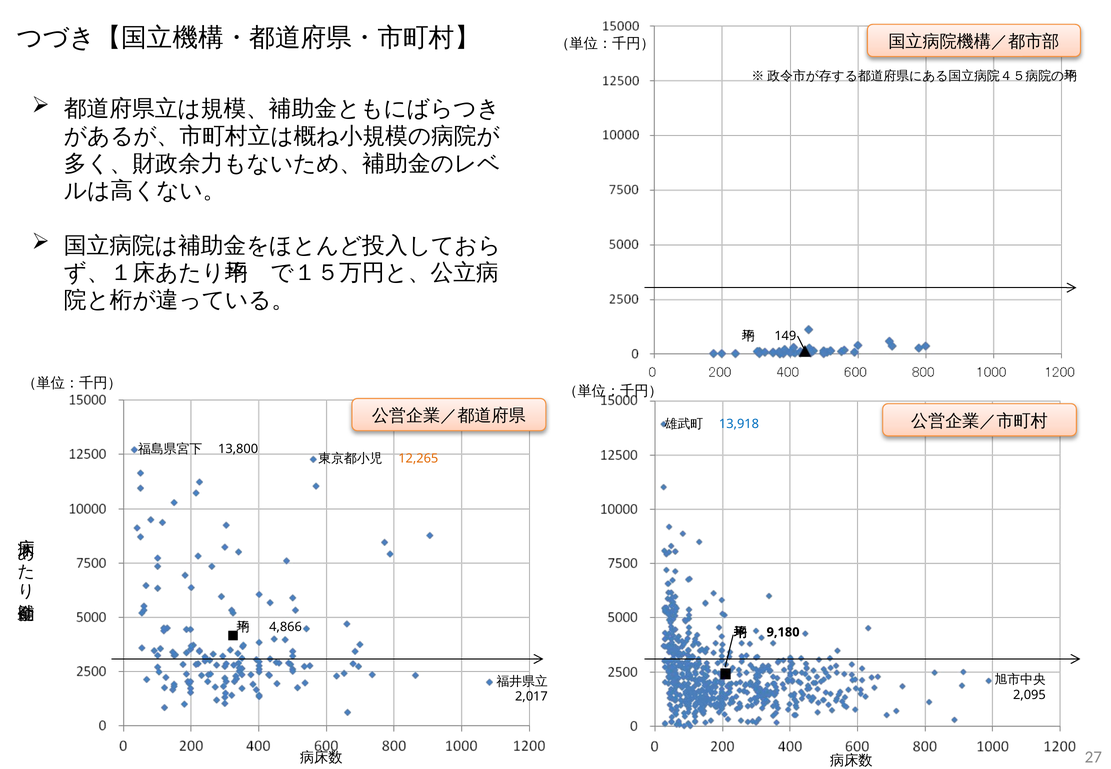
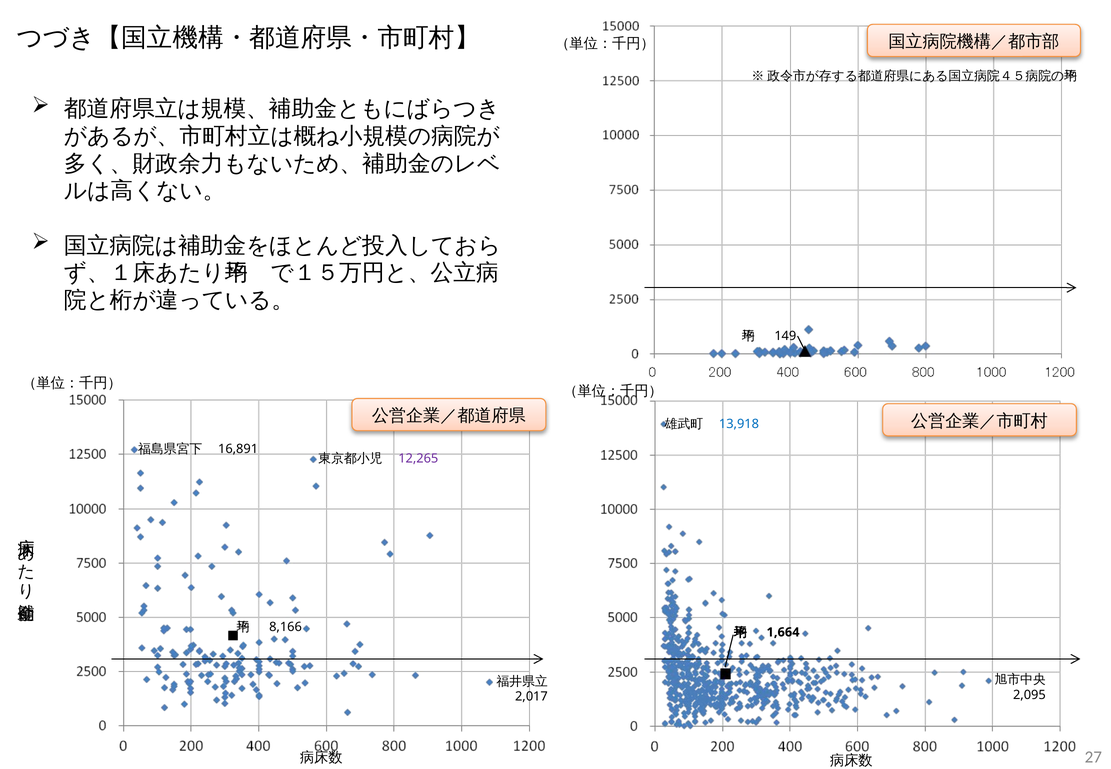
13,800: 13,800 -> 16,891
12,265 colour: orange -> purple
4,866: 4,866 -> 8,166
9,180: 9,180 -> 1,664
